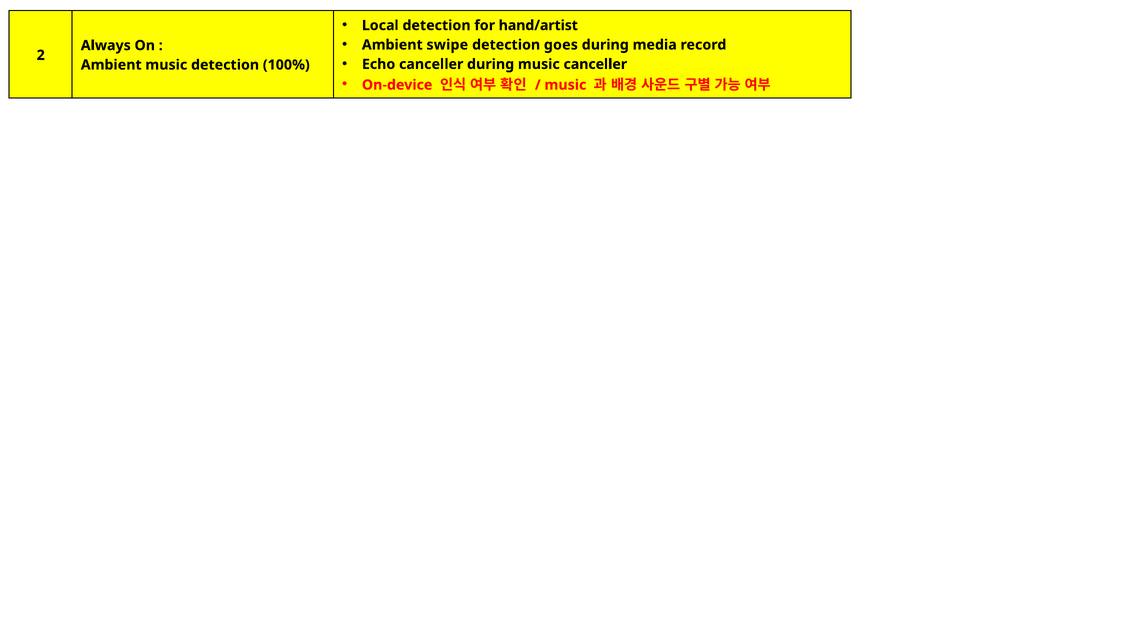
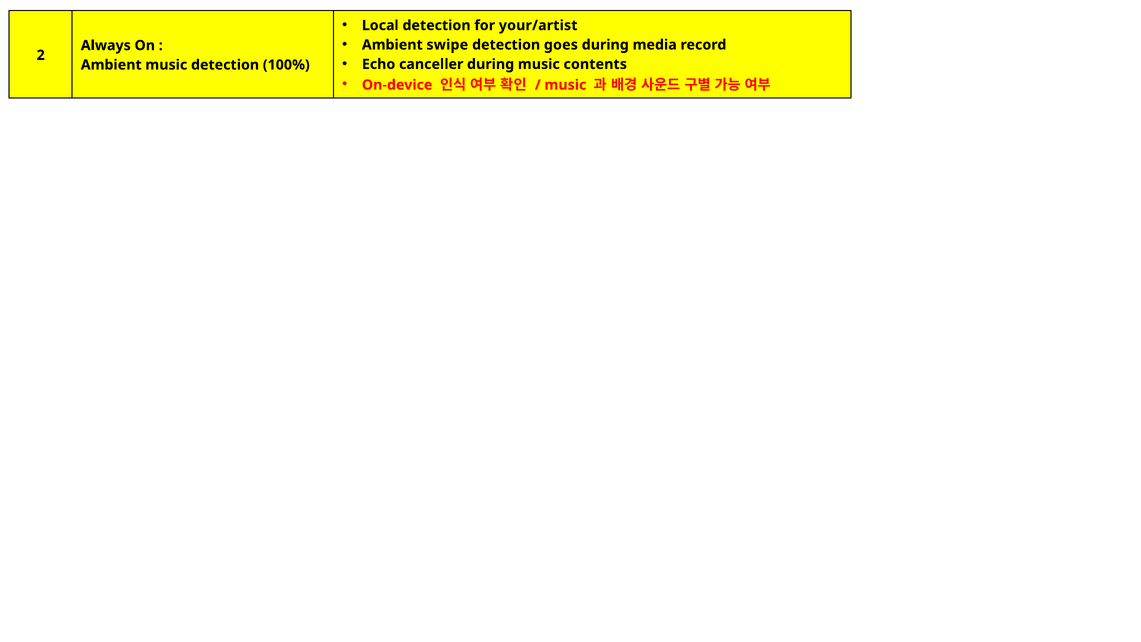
hand/artist: hand/artist -> your/artist
music canceller: canceller -> contents
